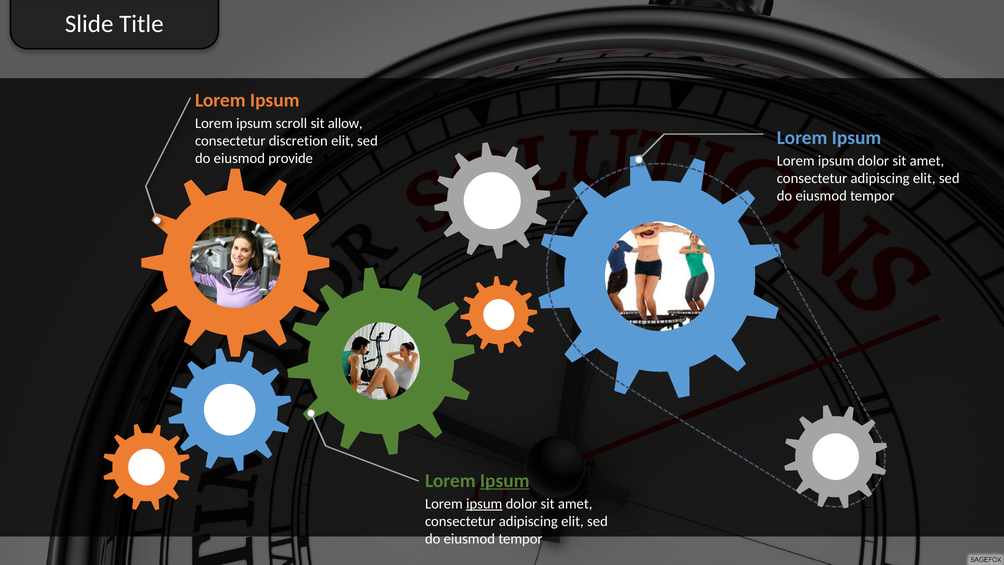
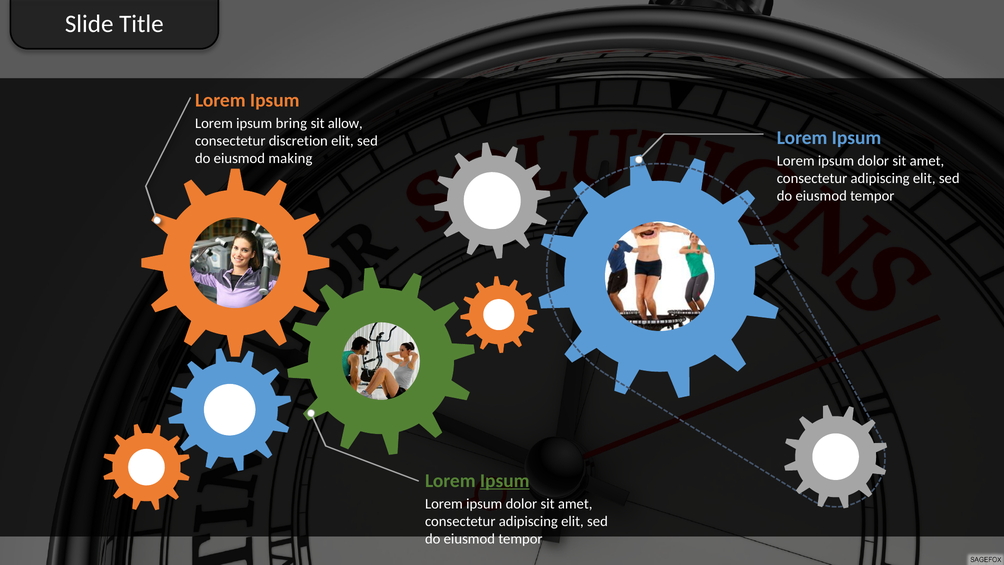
scroll: scroll -> bring
provide: provide -> making
ipsum at (484, 504) underline: present -> none
